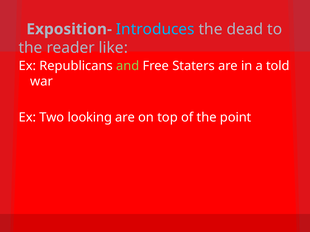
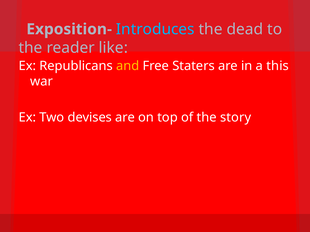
and colour: light green -> yellow
told: told -> this
looking: looking -> devises
point: point -> story
